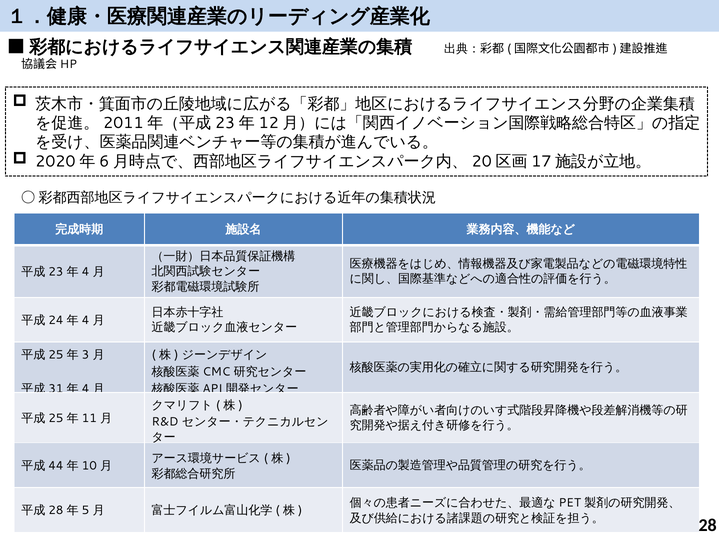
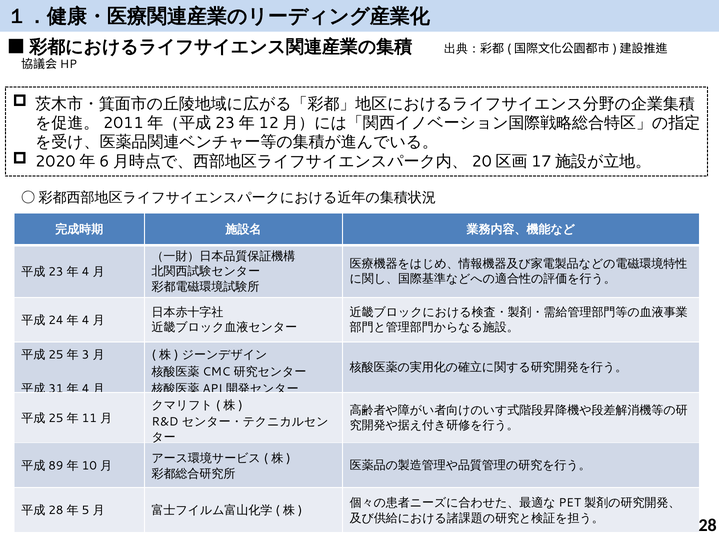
44: 44 -> 89
